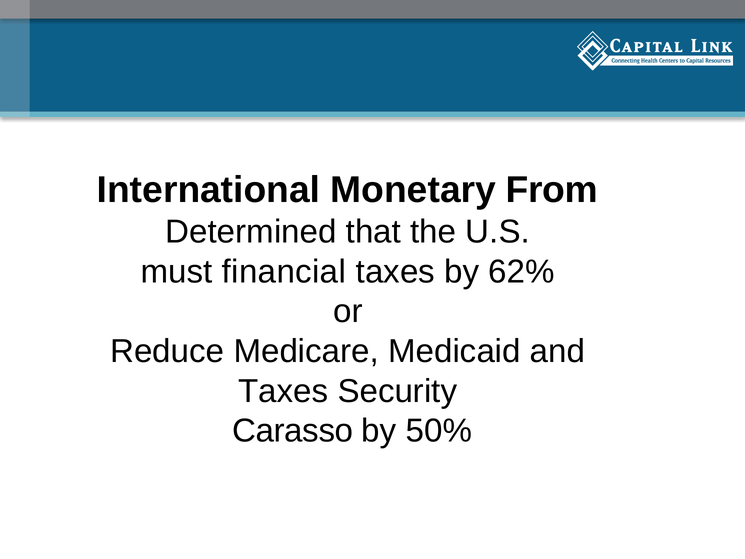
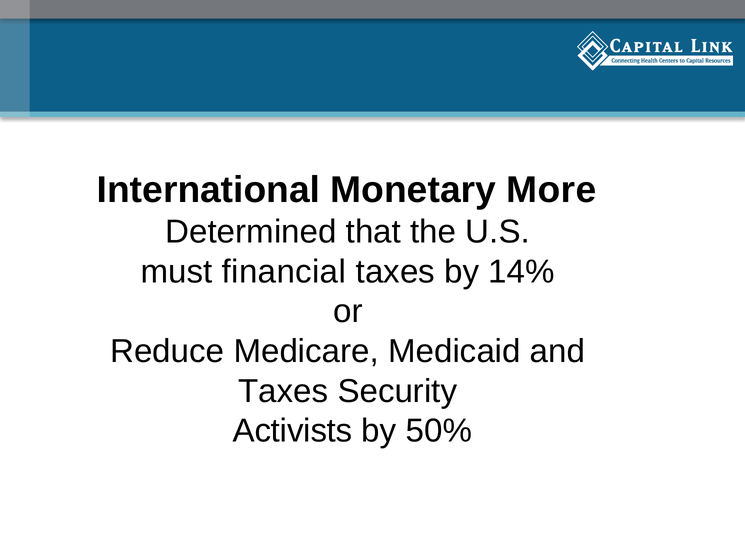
From: From -> More
62%: 62% -> 14%
Carasso: Carasso -> Activists
